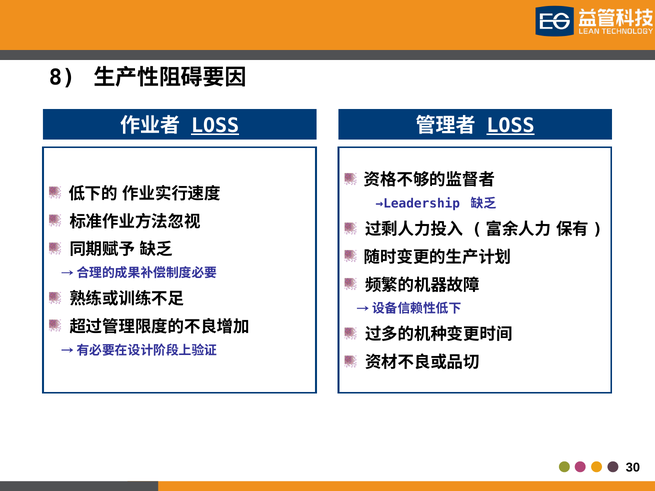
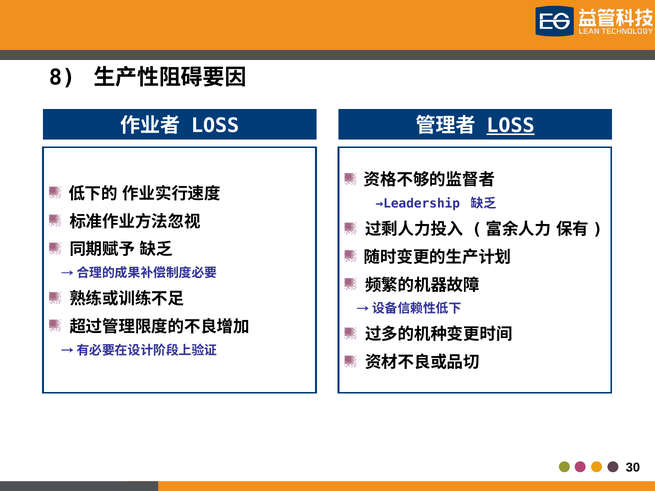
LOSS at (215, 126) underline: present -> none
